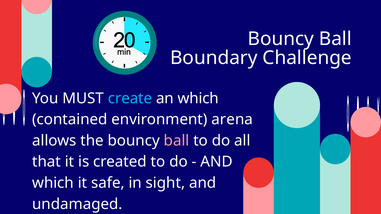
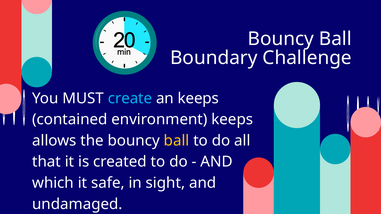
an which: which -> keeps
environment arena: arena -> keeps
ball at (177, 141) colour: pink -> yellow
